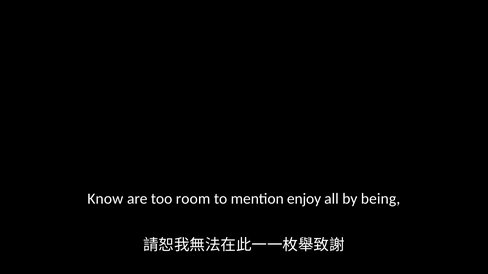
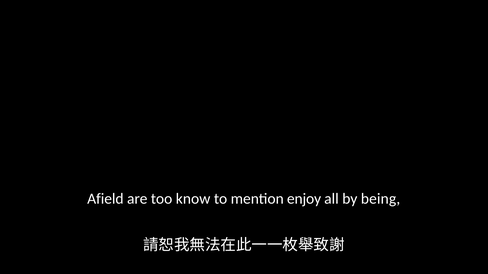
Know: Know -> Afield
room: room -> know
